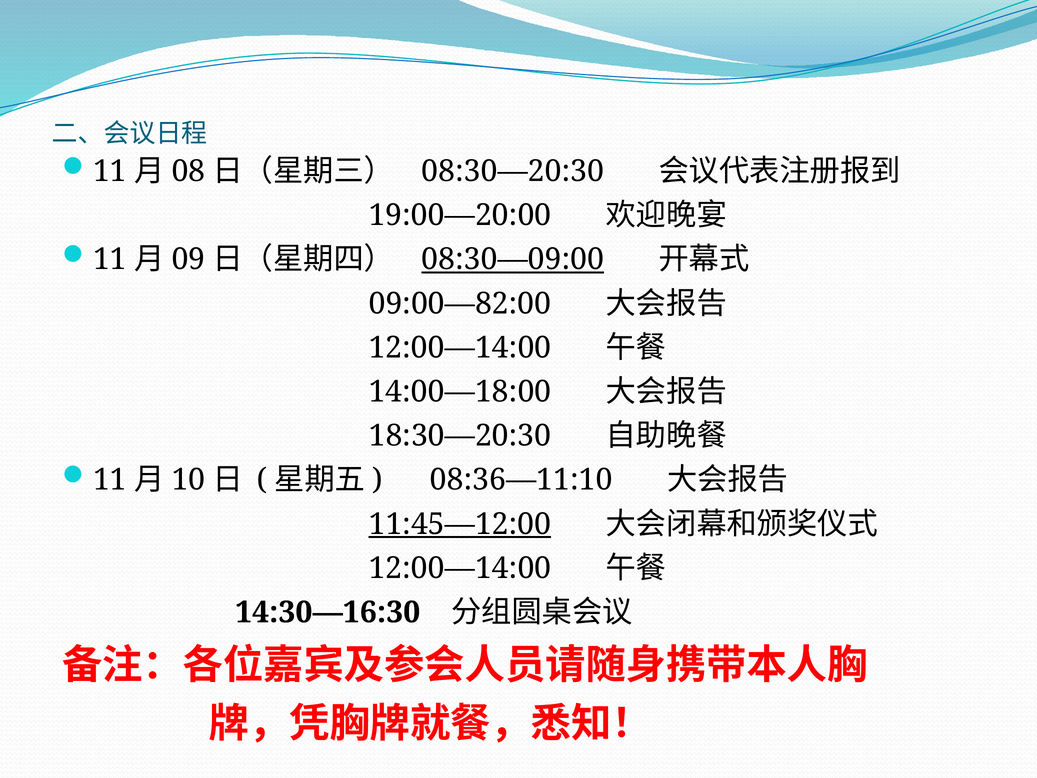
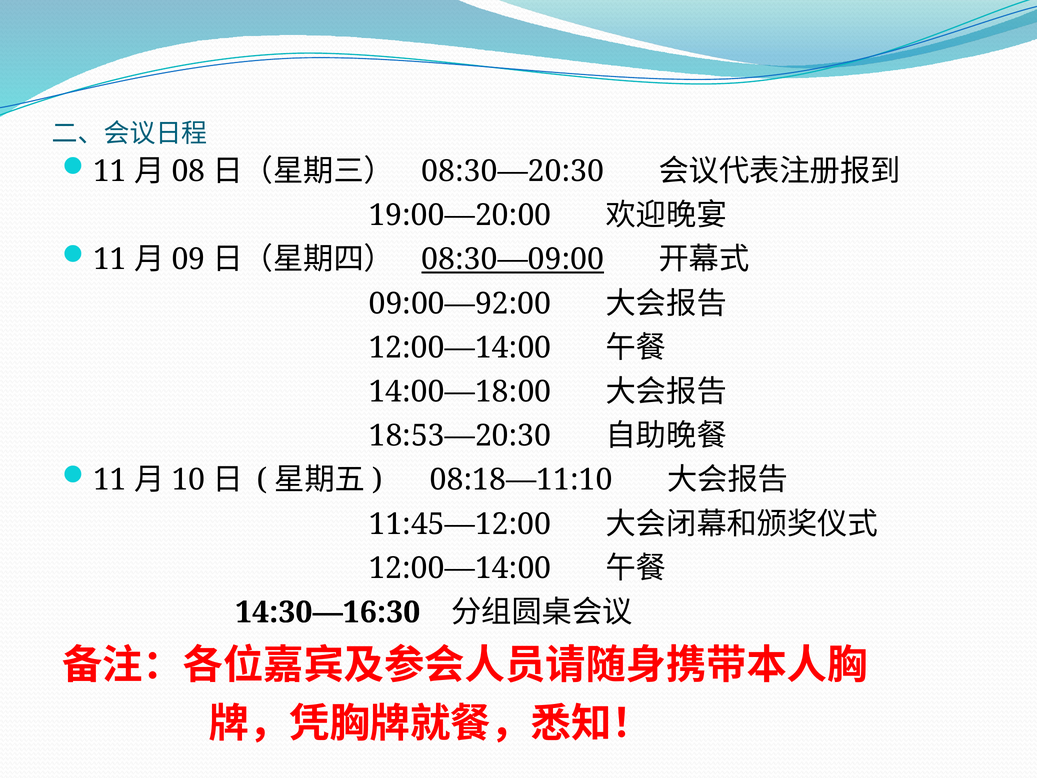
09:00—82:00: 09:00—82:00 -> 09:00—92:00
18:30—20:30: 18:30—20:30 -> 18:53—20:30
08:36—11:10: 08:36—11:10 -> 08:18—11:10
11:45—12:00 underline: present -> none
